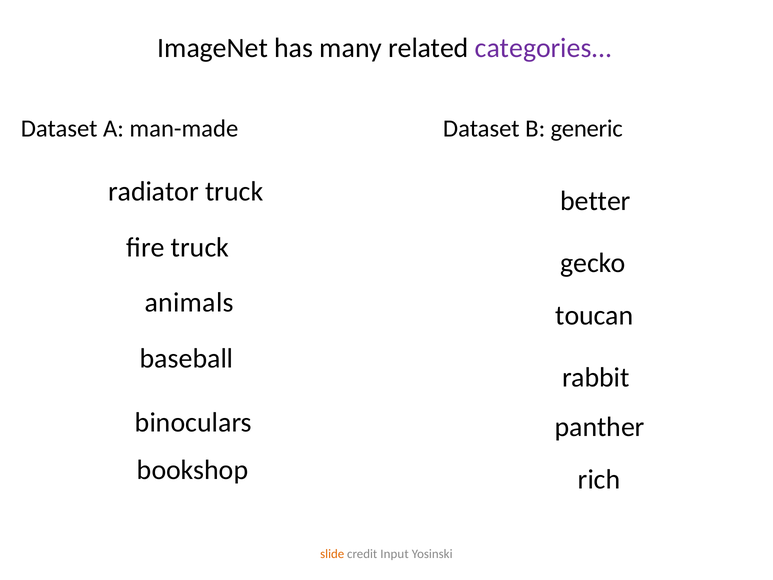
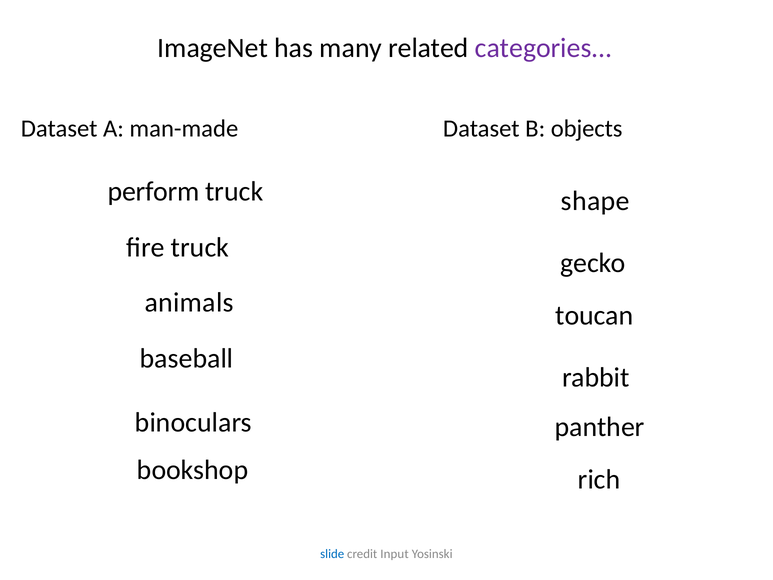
generic: generic -> objects
radiator: radiator -> perform
better: better -> shape
slide colour: orange -> blue
